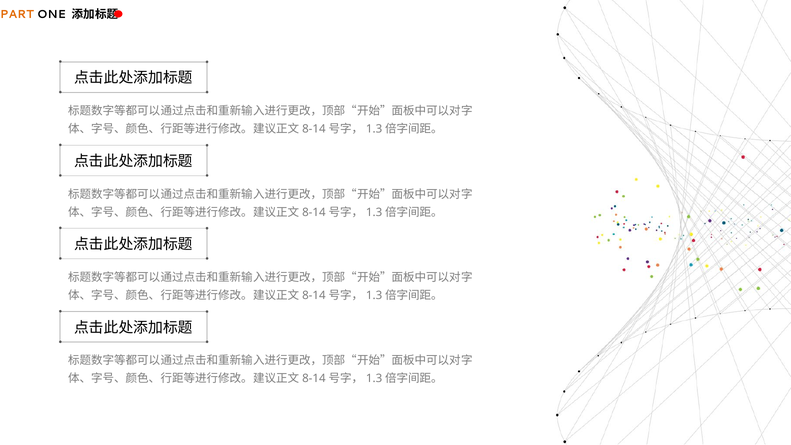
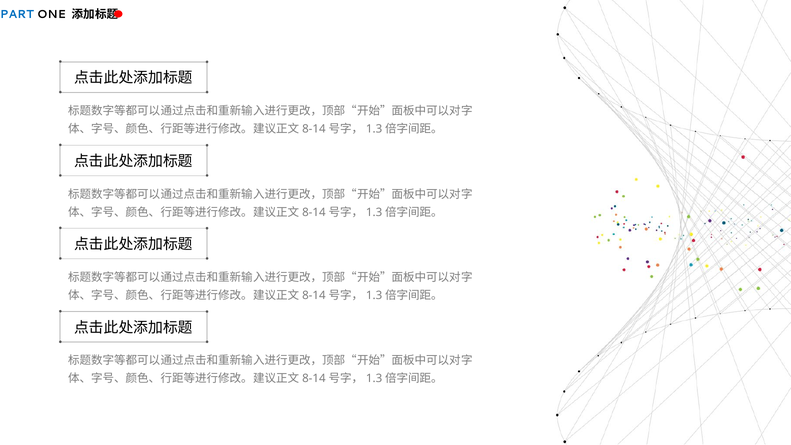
PART colour: orange -> blue
